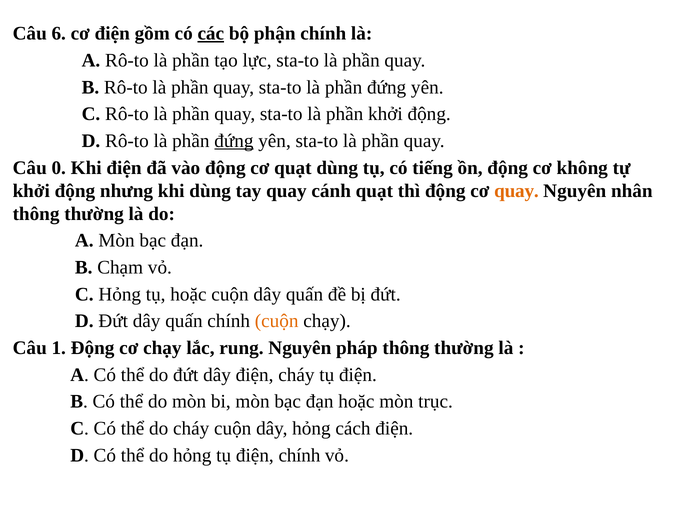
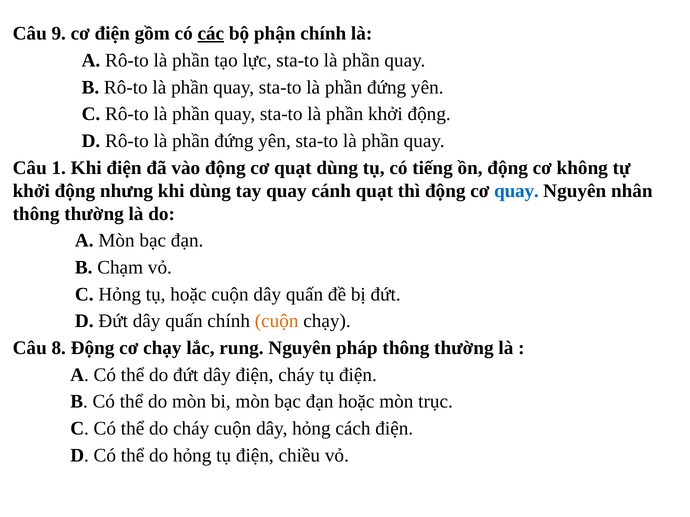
6: 6 -> 9
đứng at (234, 141) underline: present -> none
0: 0 -> 1
quay at (516, 191) colour: orange -> blue
1: 1 -> 8
điện chính: chính -> chiều
